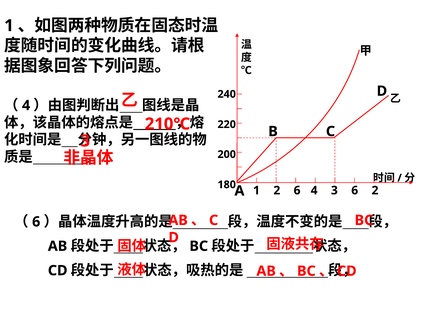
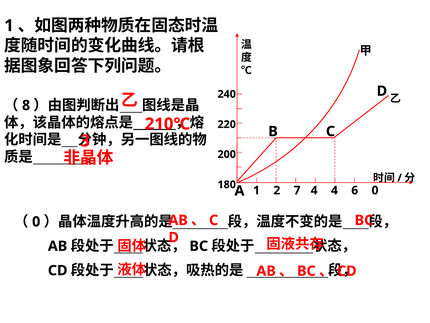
4 at (26, 105): 4 -> 8
2 6: 6 -> 7
4 3: 3 -> 4
6 2: 2 -> 0
6 at (36, 221): 6 -> 0
